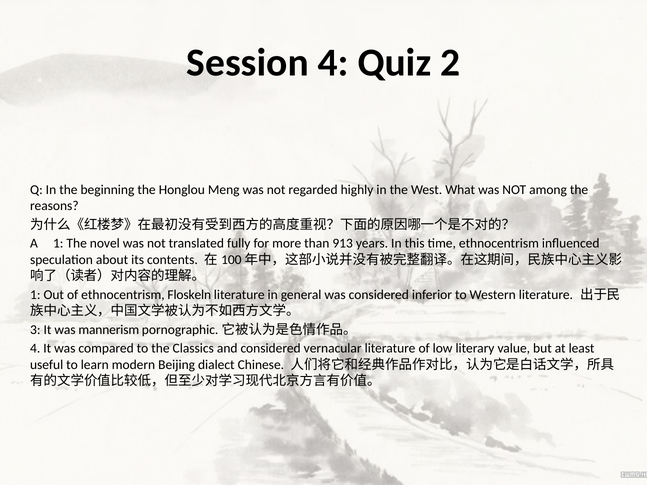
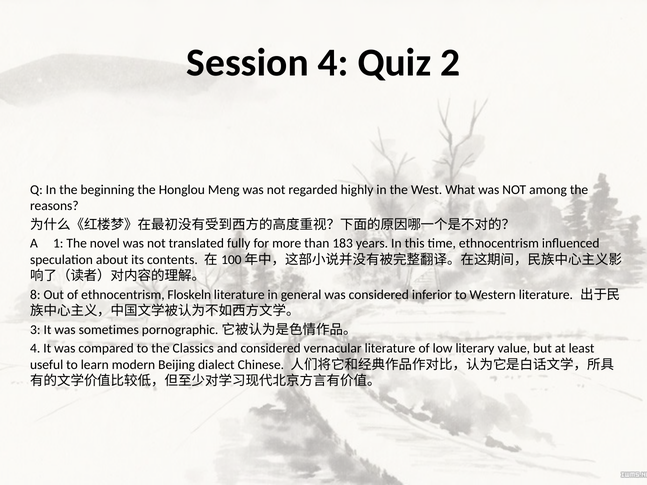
913: 913 -> 183
1 at (35, 295): 1 -> 8
mannerism: mannerism -> sometimes
